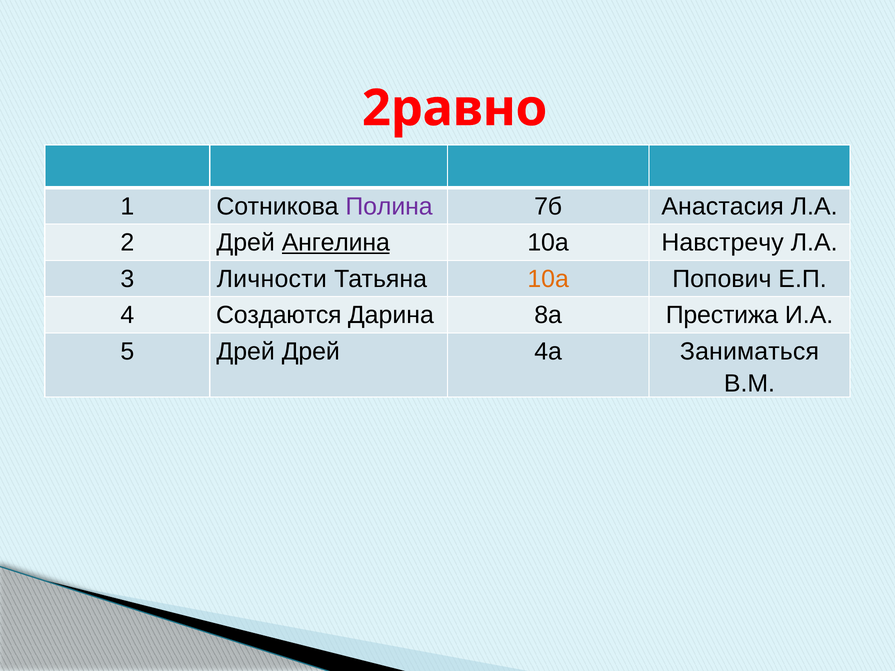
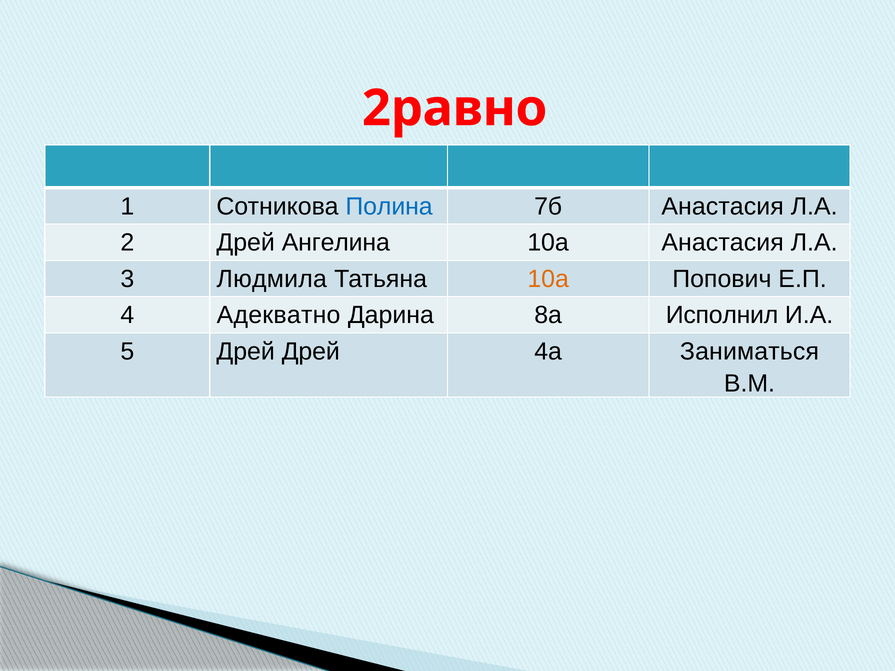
Полина colour: purple -> blue
Ангелина underline: present -> none
10а Навстречу: Навстречу -> Анастасия
Личности: Личности -> Людмила
Создаются: Создаются -> Адекватно
Престижа: Престижа -> Исполнил
